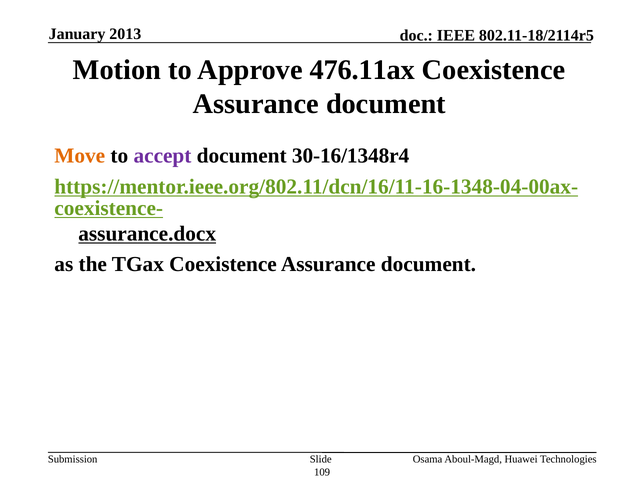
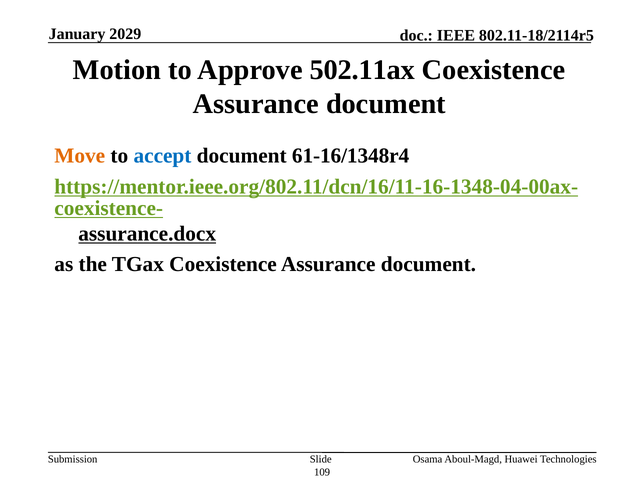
2013: 2013 -> 2029
476.11ax: 476.11ax -> 502.11ax
accept colour: purple -> blue
30-16/1348r4: 30-16/1348r4 -> 61-16/1348r4
